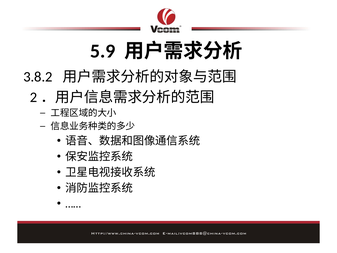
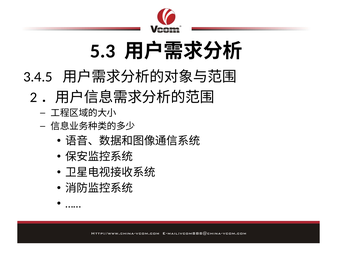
5.9: 5.9 -> 5.3
3.8.2: 3.8.2 -> 3.4.5
